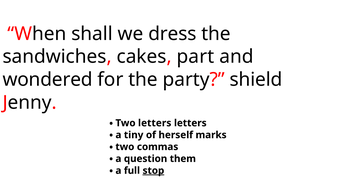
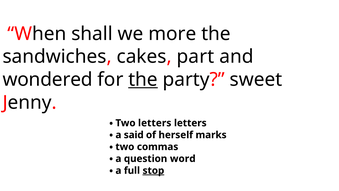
dress: dress -> more
the at (143, 79) underline: none -> present
shield: shield -> sweet
tiny: tiny -> said
them: them -> word
